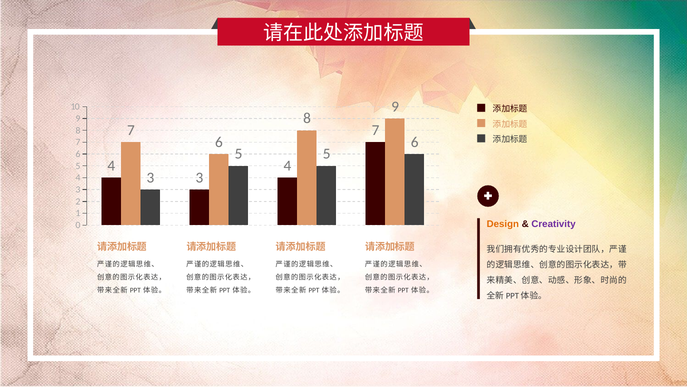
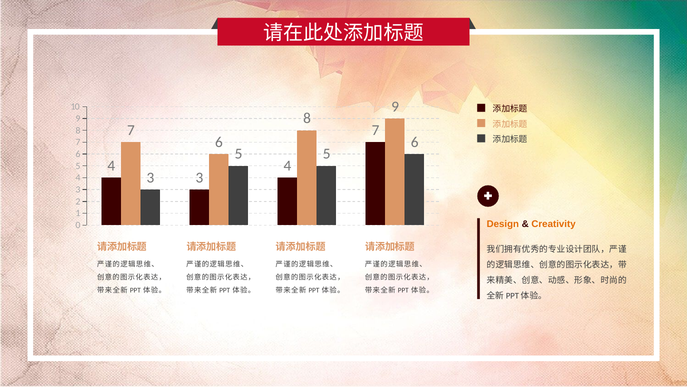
Creativity colour: purple -> orange
